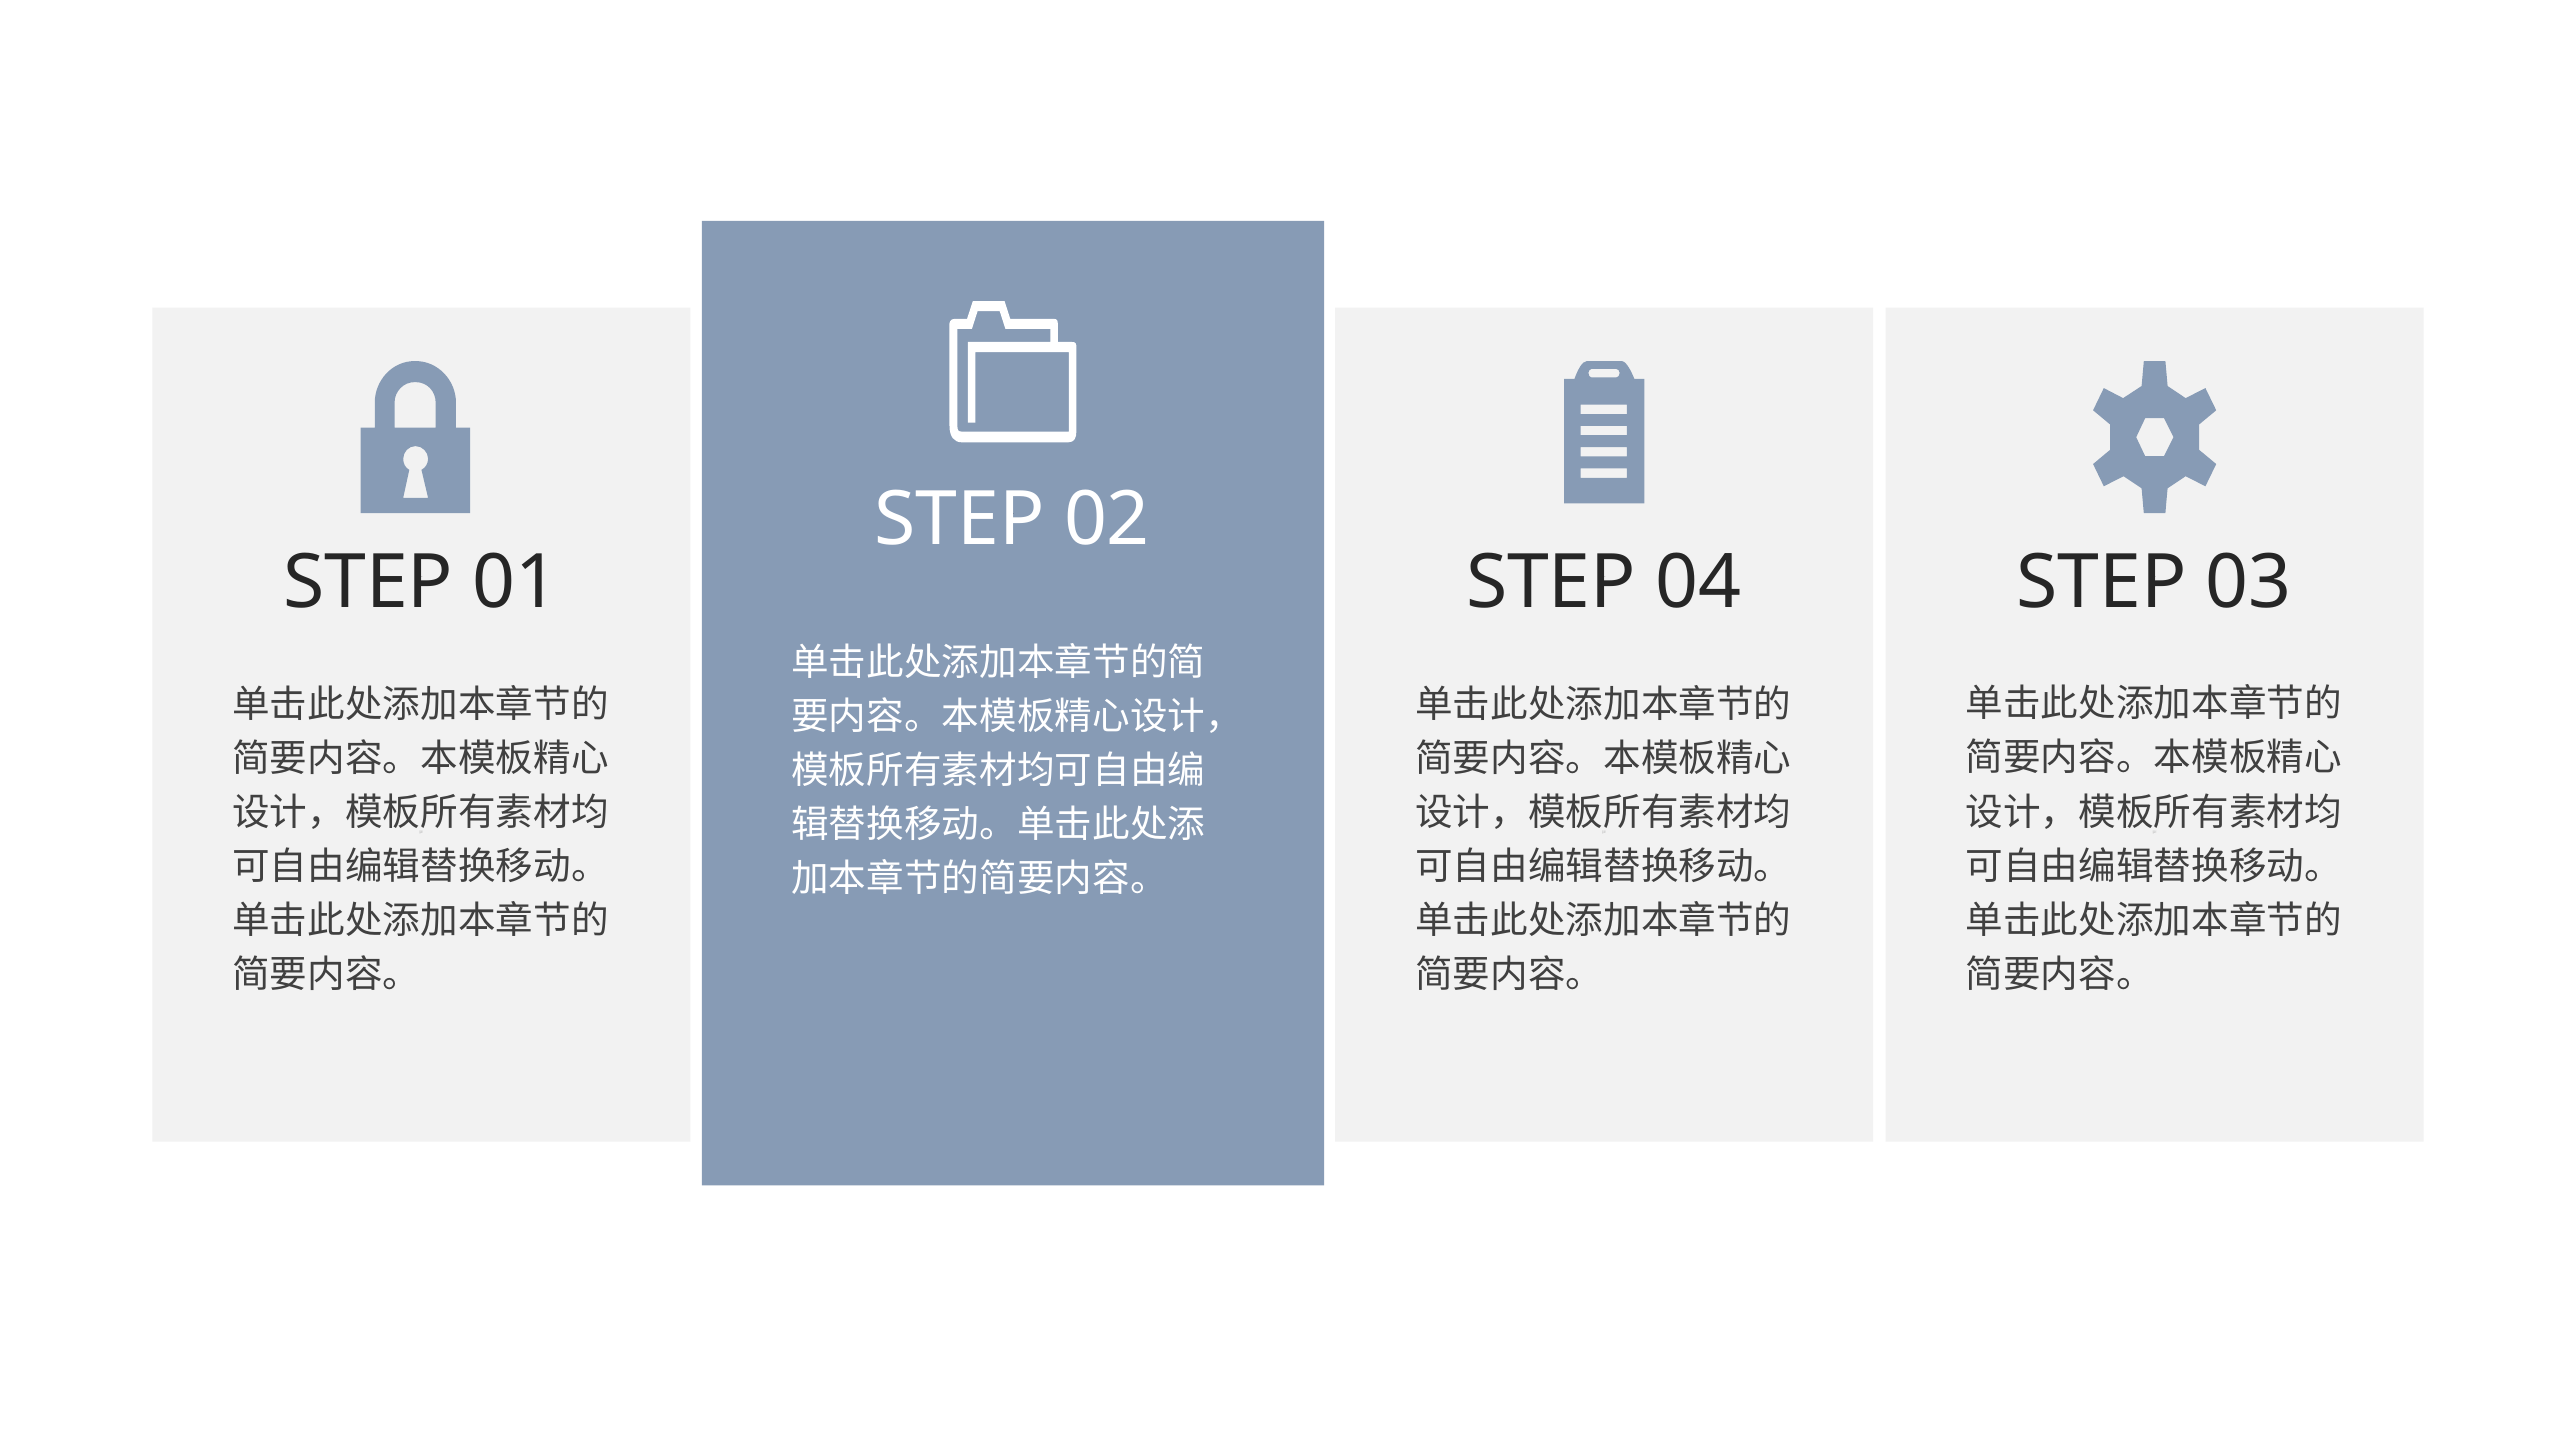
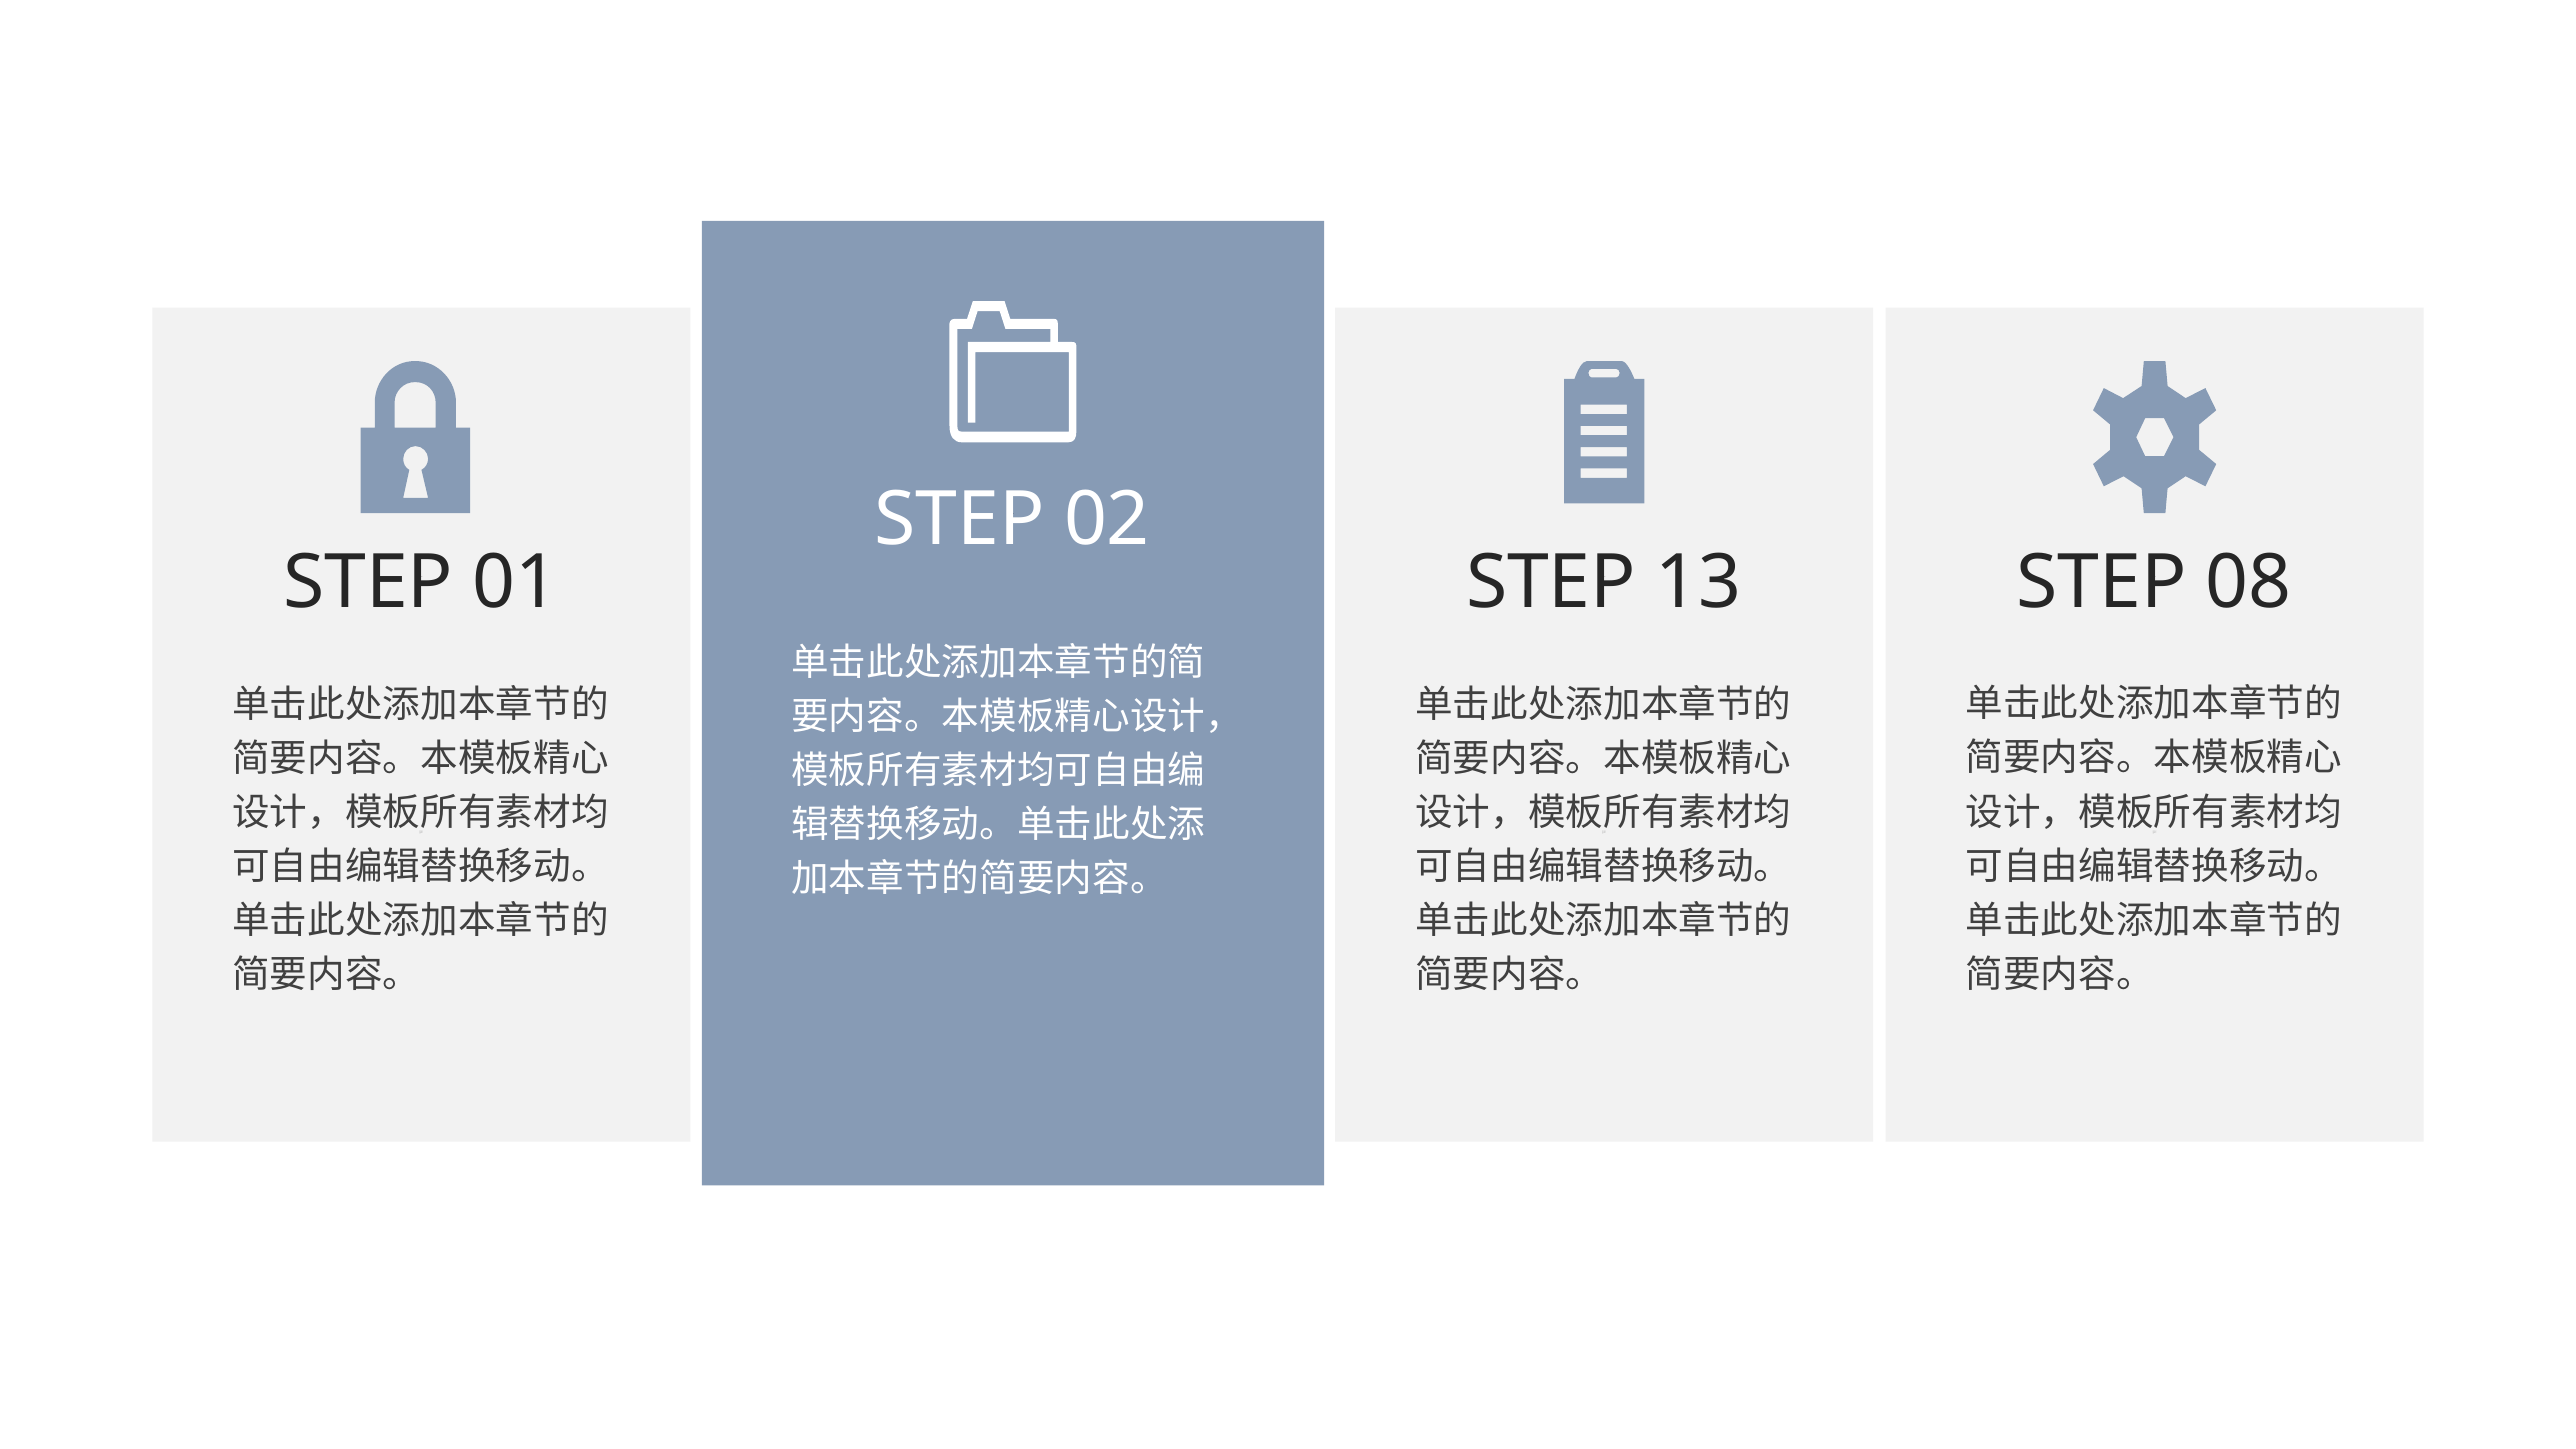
04 at (1698, 583): 04 -> 13
03 at (2249, 583): 03 -> 08
